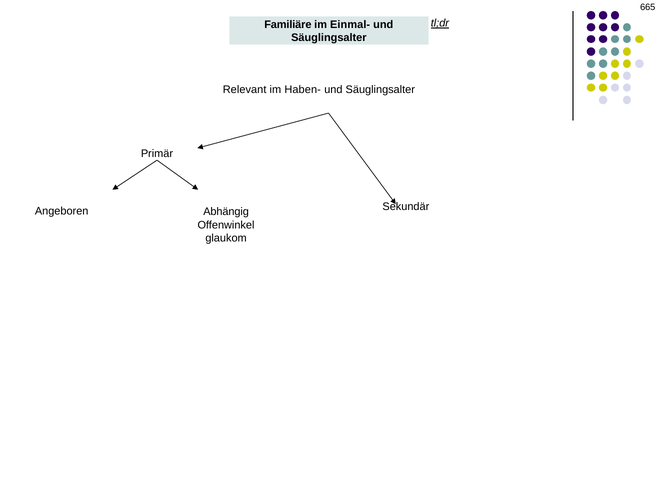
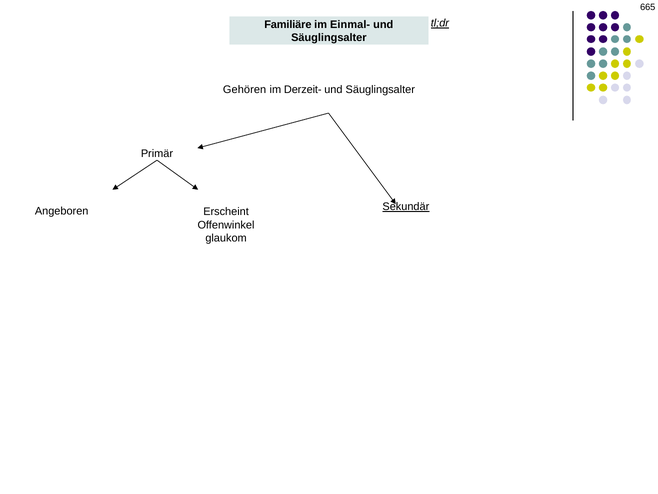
Relevant: Relevant -> Gehören
Haben-: Haben- -> Derzeit-
Sekundär underline: none -> present
Abhängig: Abhängig -> Erscheint
